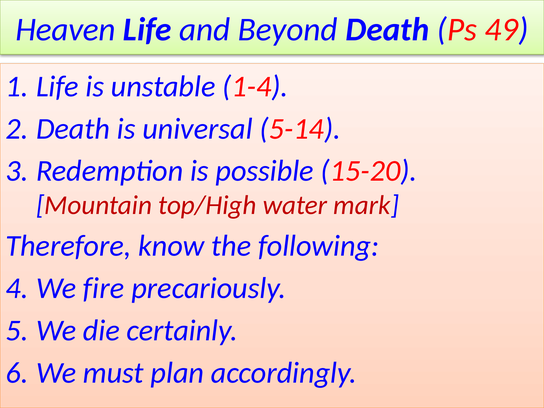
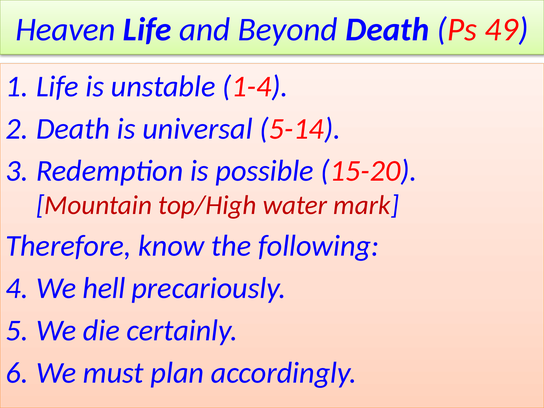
fire: fire -> hell
